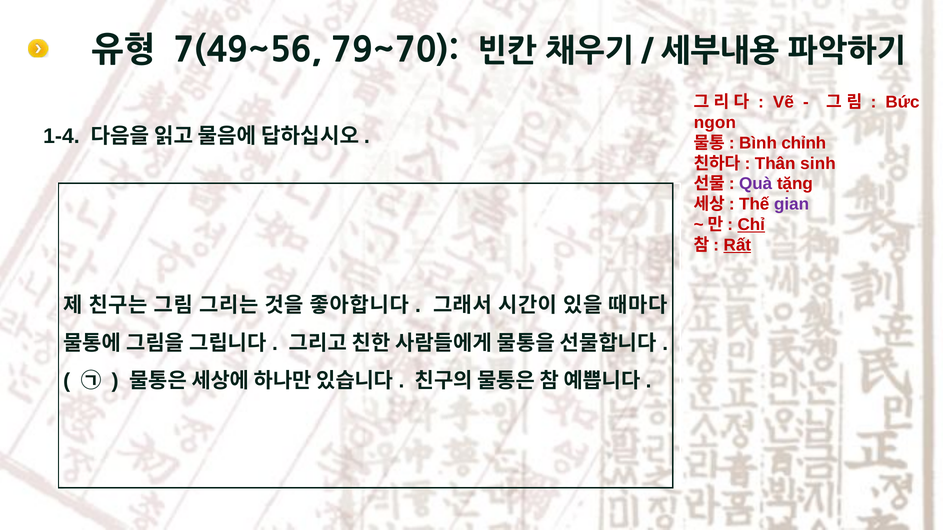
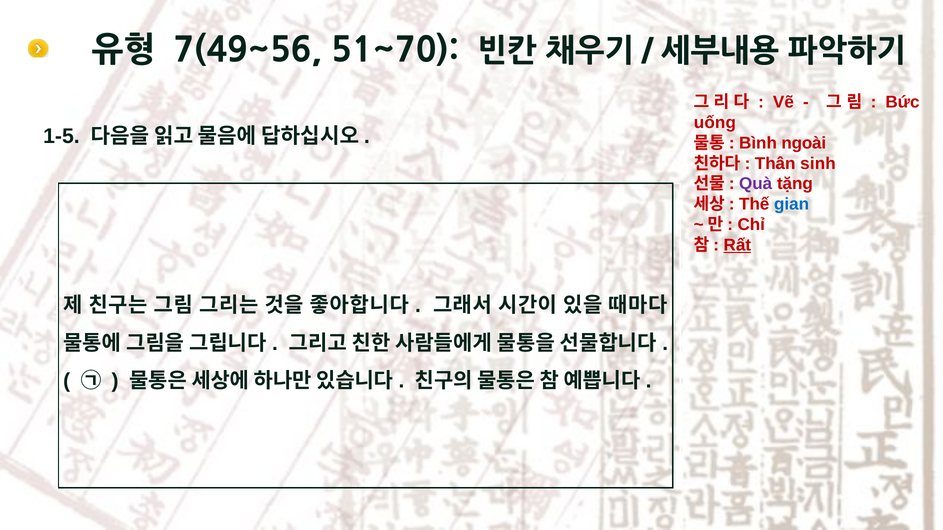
79~70: 79~70 -> 51~70
ngon: ngon -> uống
1-4: 1-4 -> 1-5
chỉnh: chỉnh -> ngoài
gian colour: purple -> blue
Chỉ underline: present -> none
